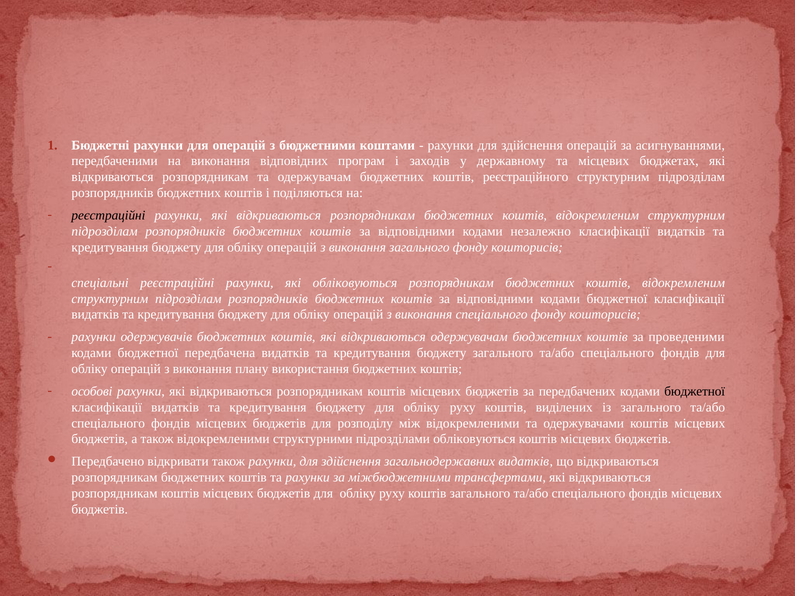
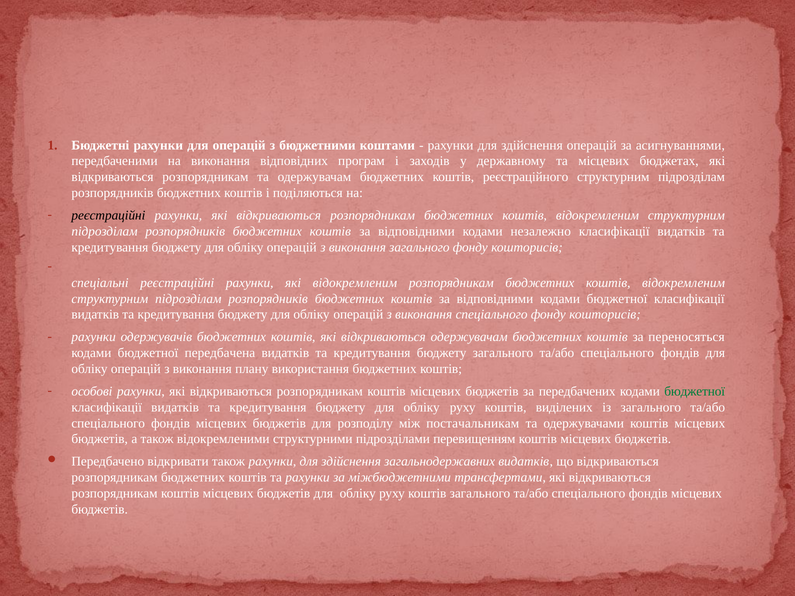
які обліковуються: обліковуються -> відокремленим
проведеними: проведеними -> переносяться
бюджетної at (695, 392) colour: black -> green
між відокремленими: відокремленими -> постачальникам
підрозділами обліковуються: обліковуються -> перевищенням
